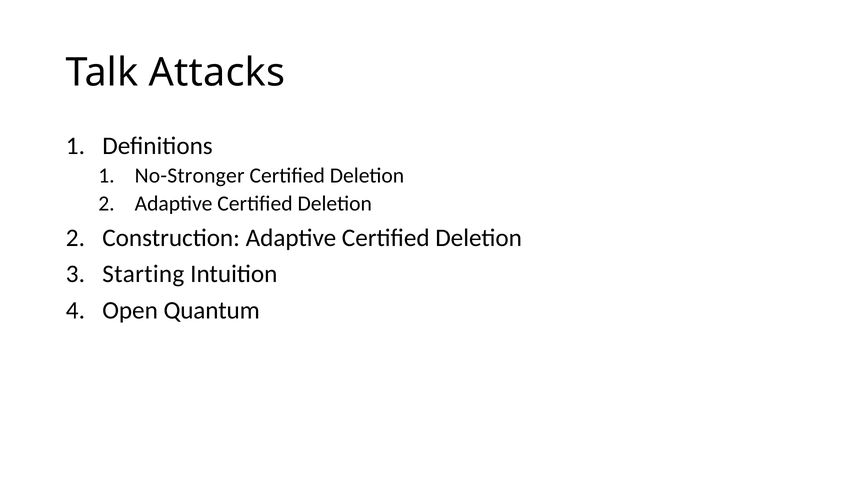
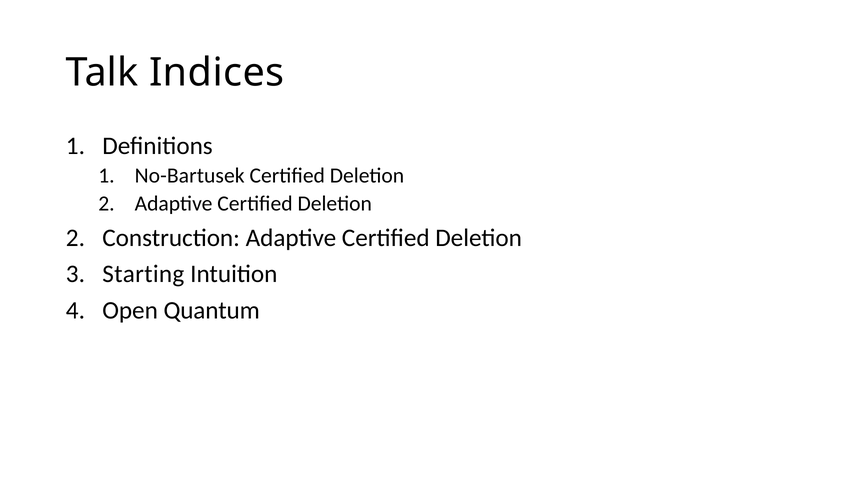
Attacks: Attacks -> Indices
No-Stronger: No-Stronger -> No-Bartusek
